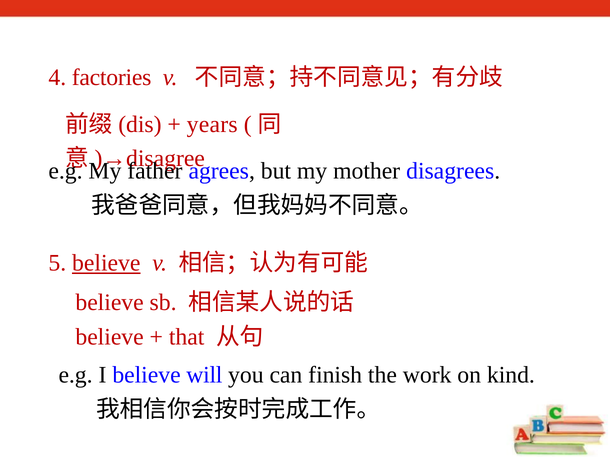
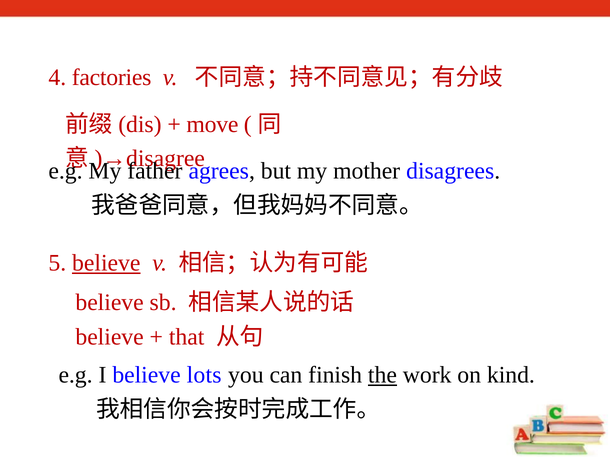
years: years -> move
will: will -> lots
the underline: none -> present
